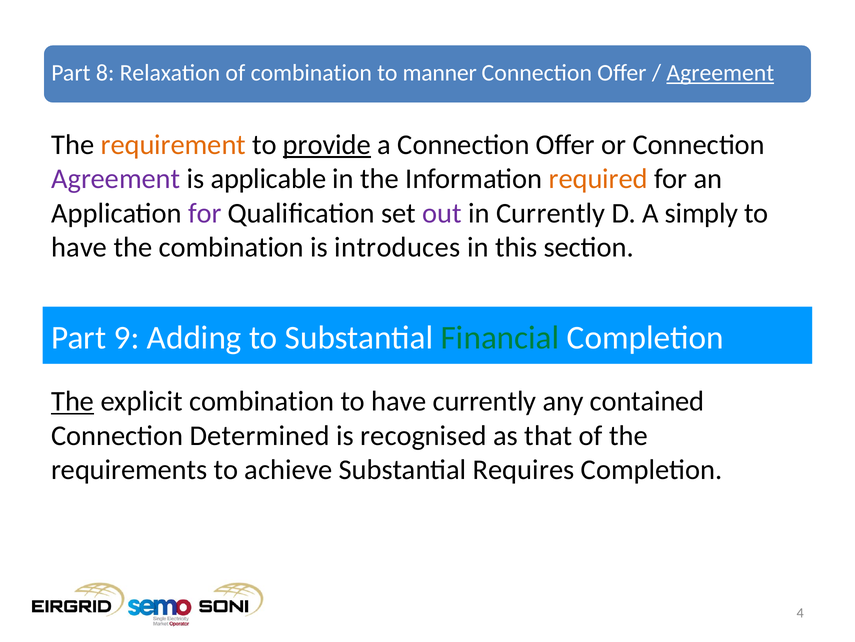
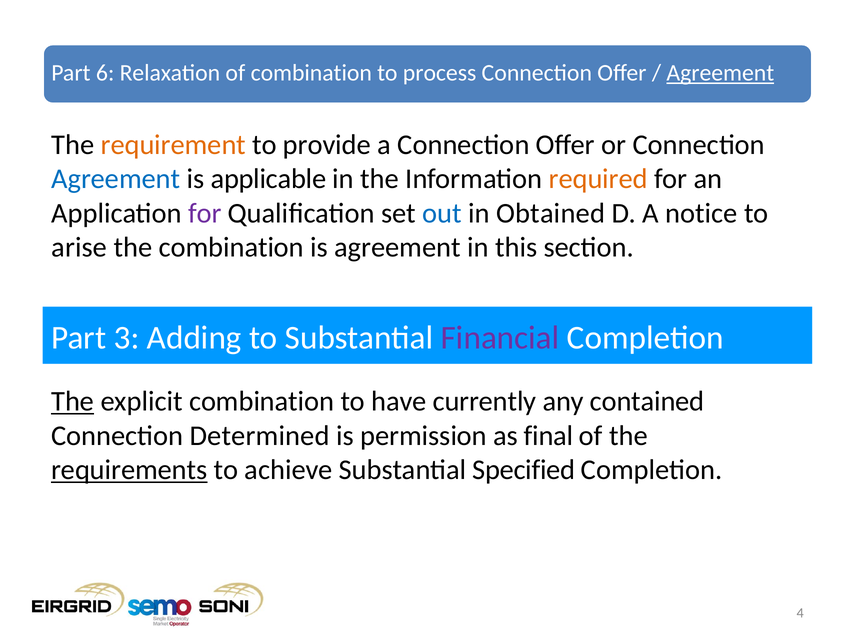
8: 8 -> 6
manner: manner -> process
provide underline: present -> none
Agreement at (116, 179) colour: purple -> blue
out colour: purple -> blue
in Currently: Currently -> Obtained
simply: simply -> notice
have at (79, 247): have -> arise
is introduces: introduces -> agreement
9: 9 -> 3
Financial colour: green -> purple
recognised: recognised -> permission
that: that -> final
requirements underline: none -> present
Requires: Requires -> Specified
